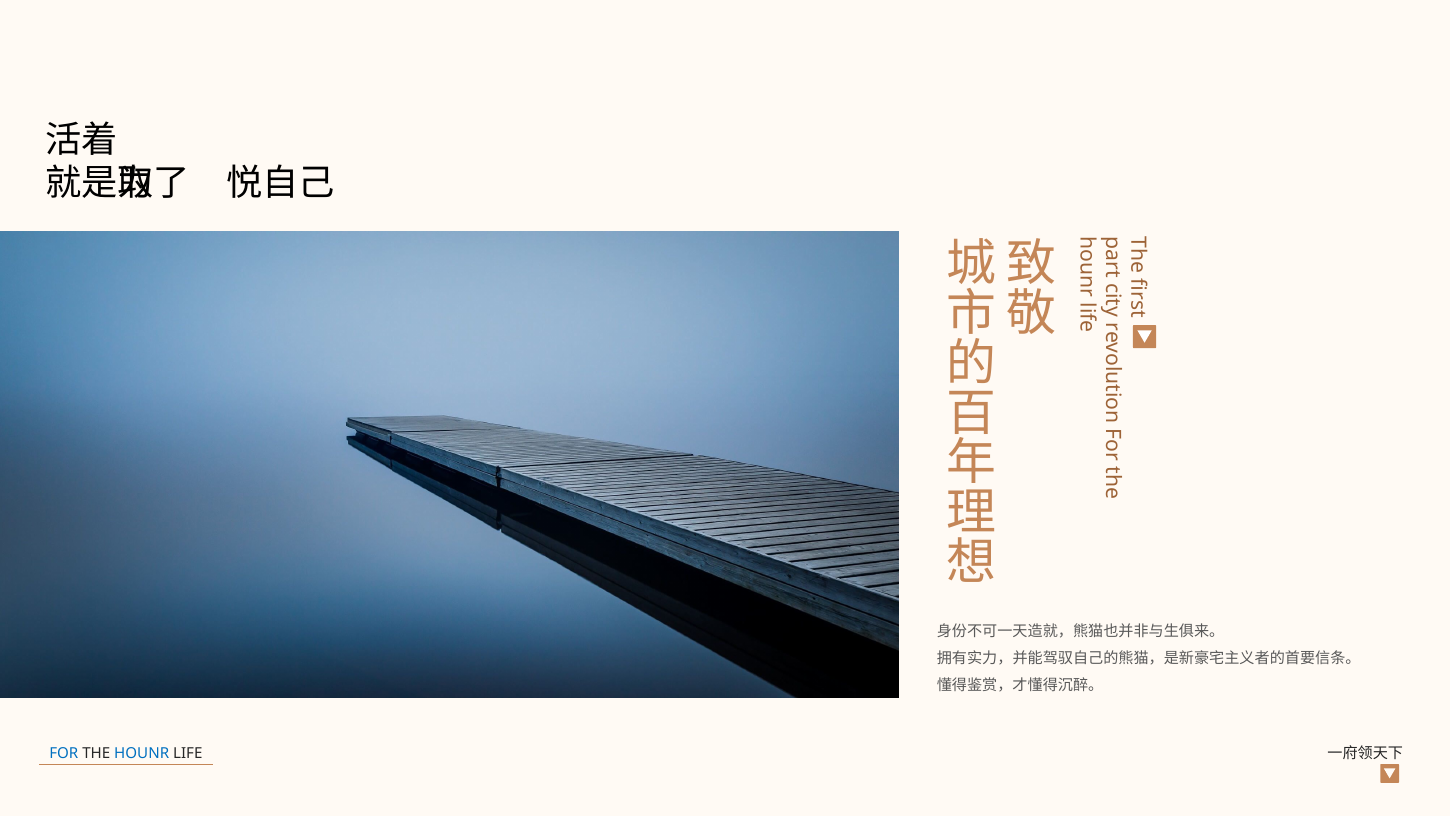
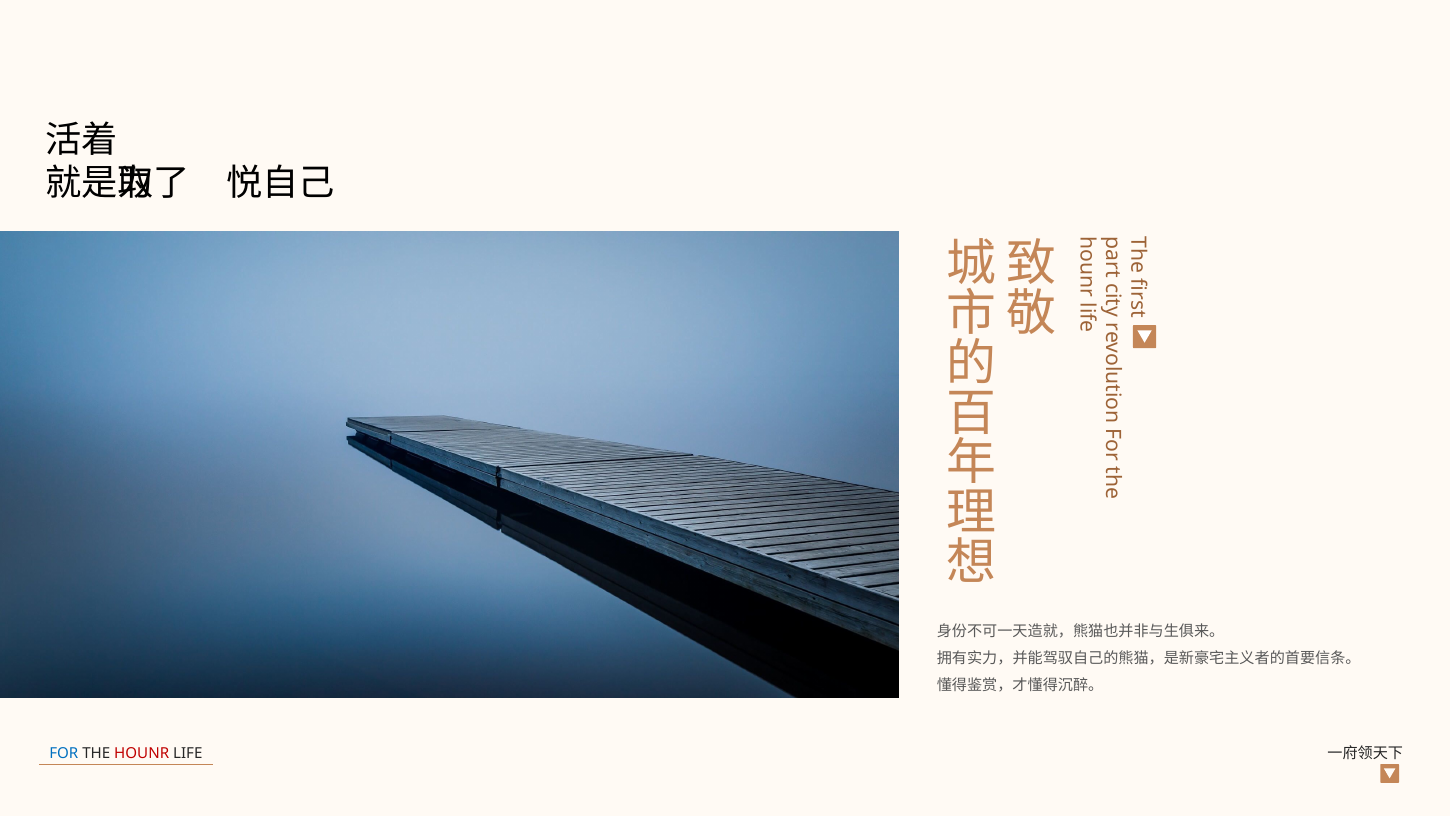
HOUNR colour: blue -> red
